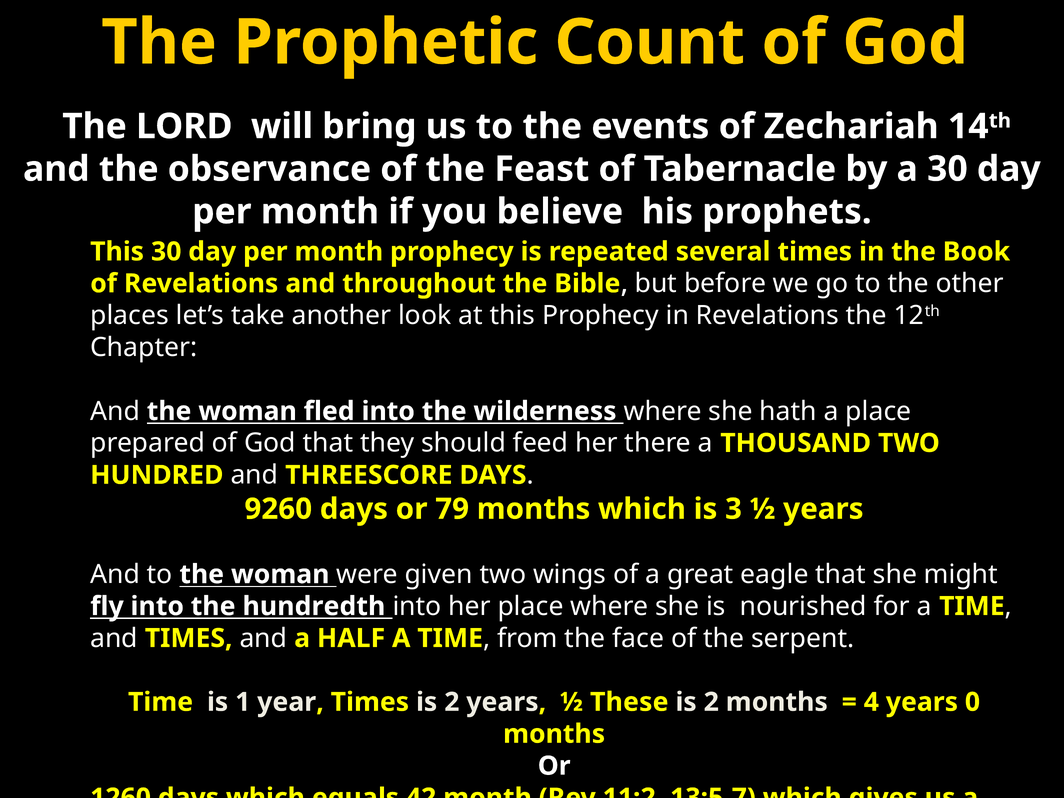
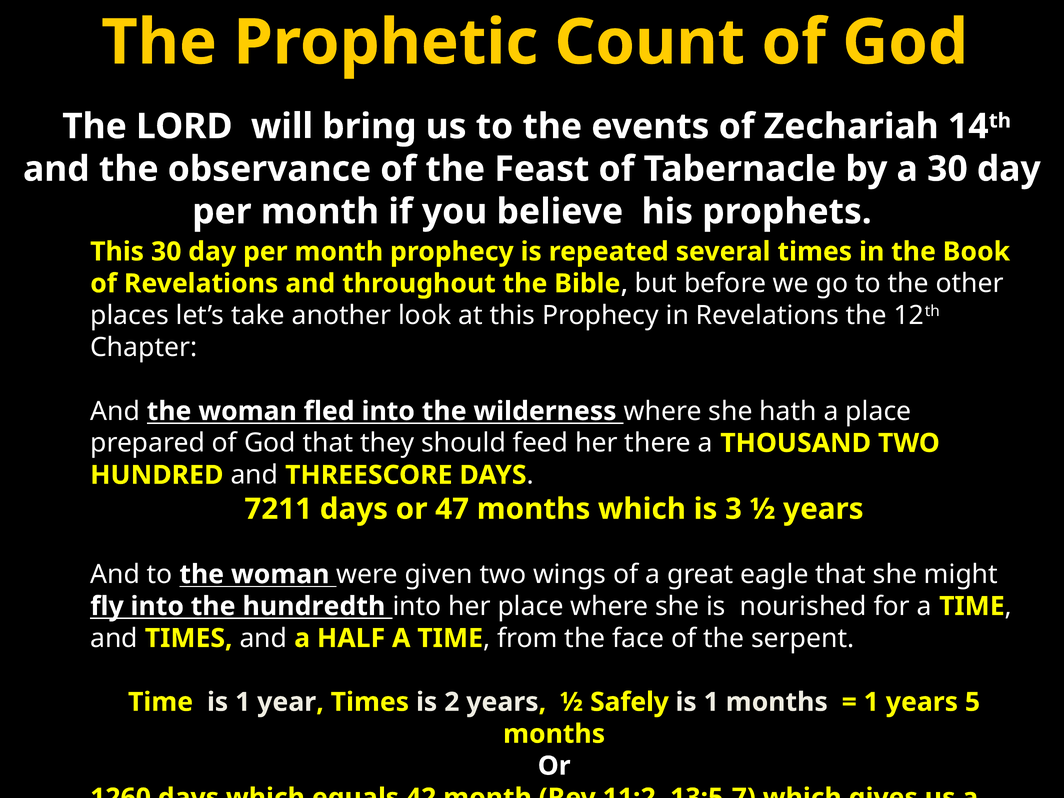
9260: 9260 -> 7211
79: 79 -> 47
These: These -> Safely
2 at (711, 702): 2 -> 1
4 at (871, 702): 4 -> 1
0: 0 -> 5
